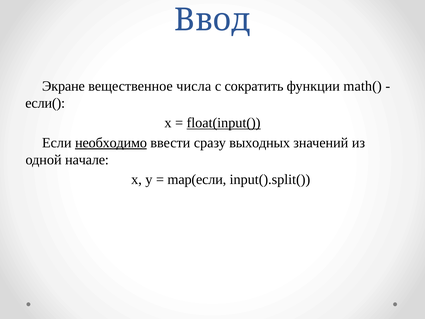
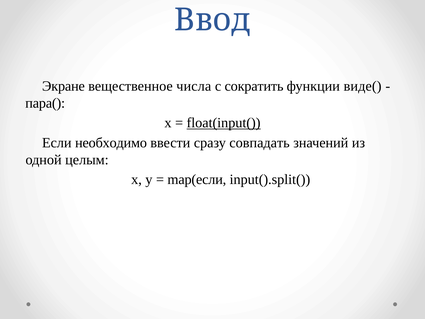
math(: math( -> виде(
если(: если( -> пара(
необходимо underline: present -> none
выходных: выходных -> совпадать
начале: начале -> целым
